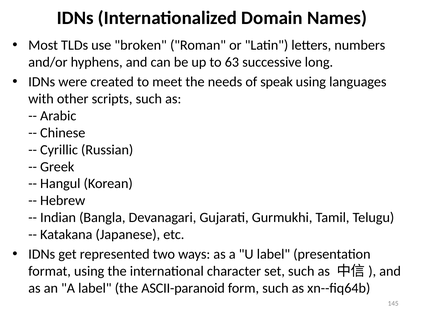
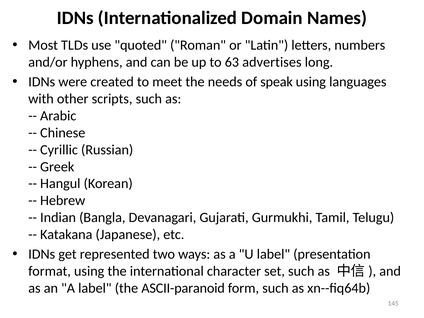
broken: broken -> quoted
successive: successive -> advertises
